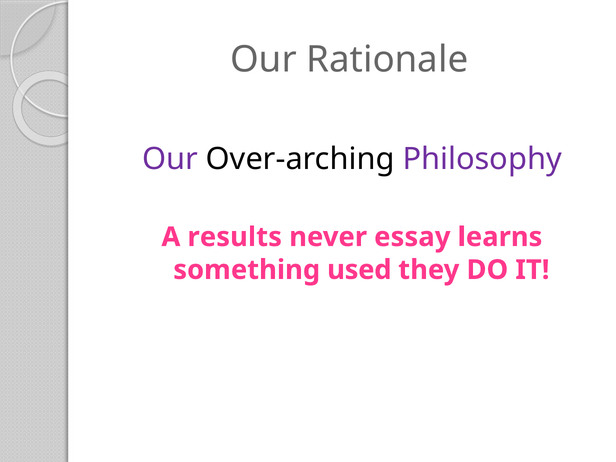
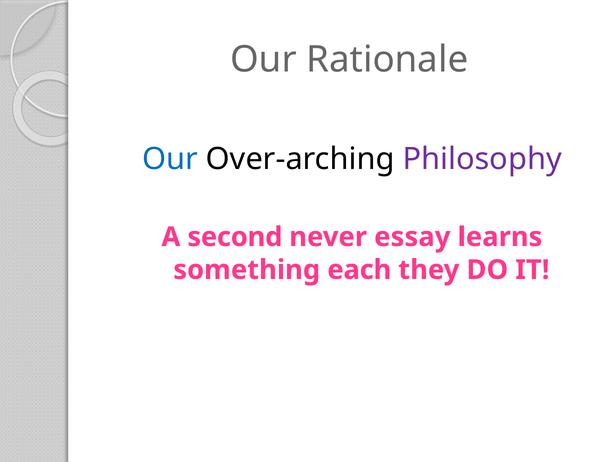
Our at (170, 159) colour: purple -> blue
results: results -> second
used: used -> each
